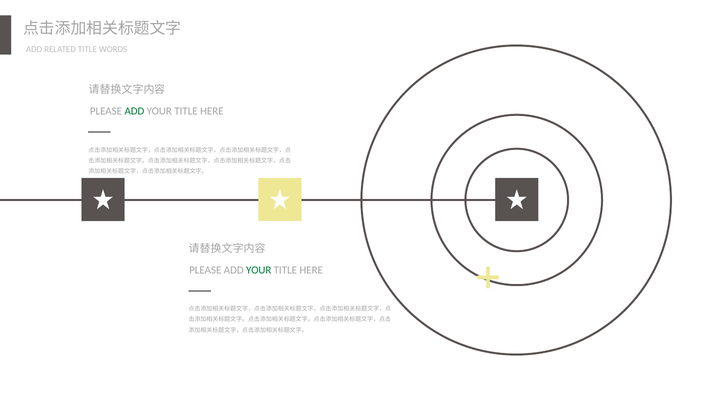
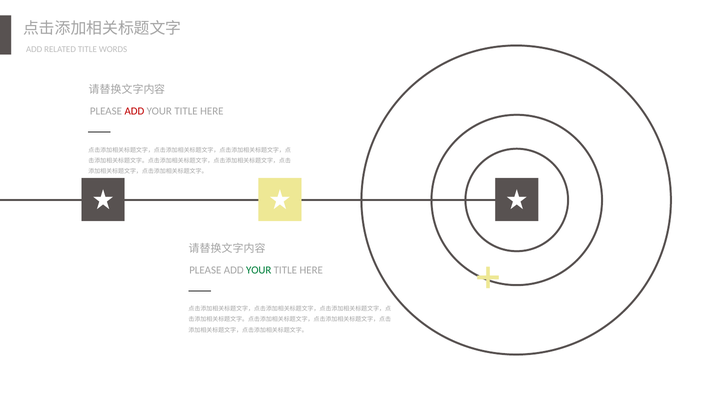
ADD at (134, 111) colour: green -> red
